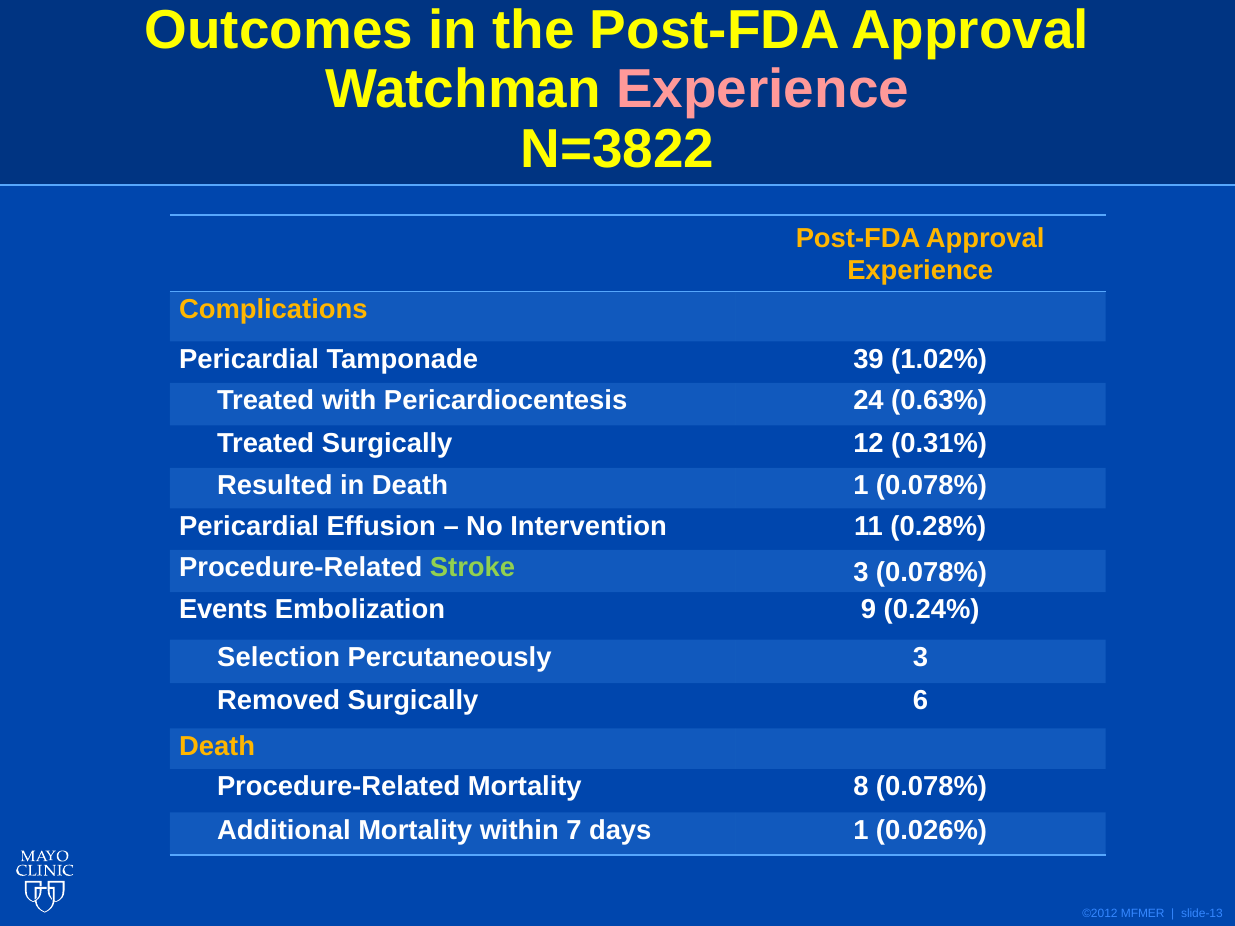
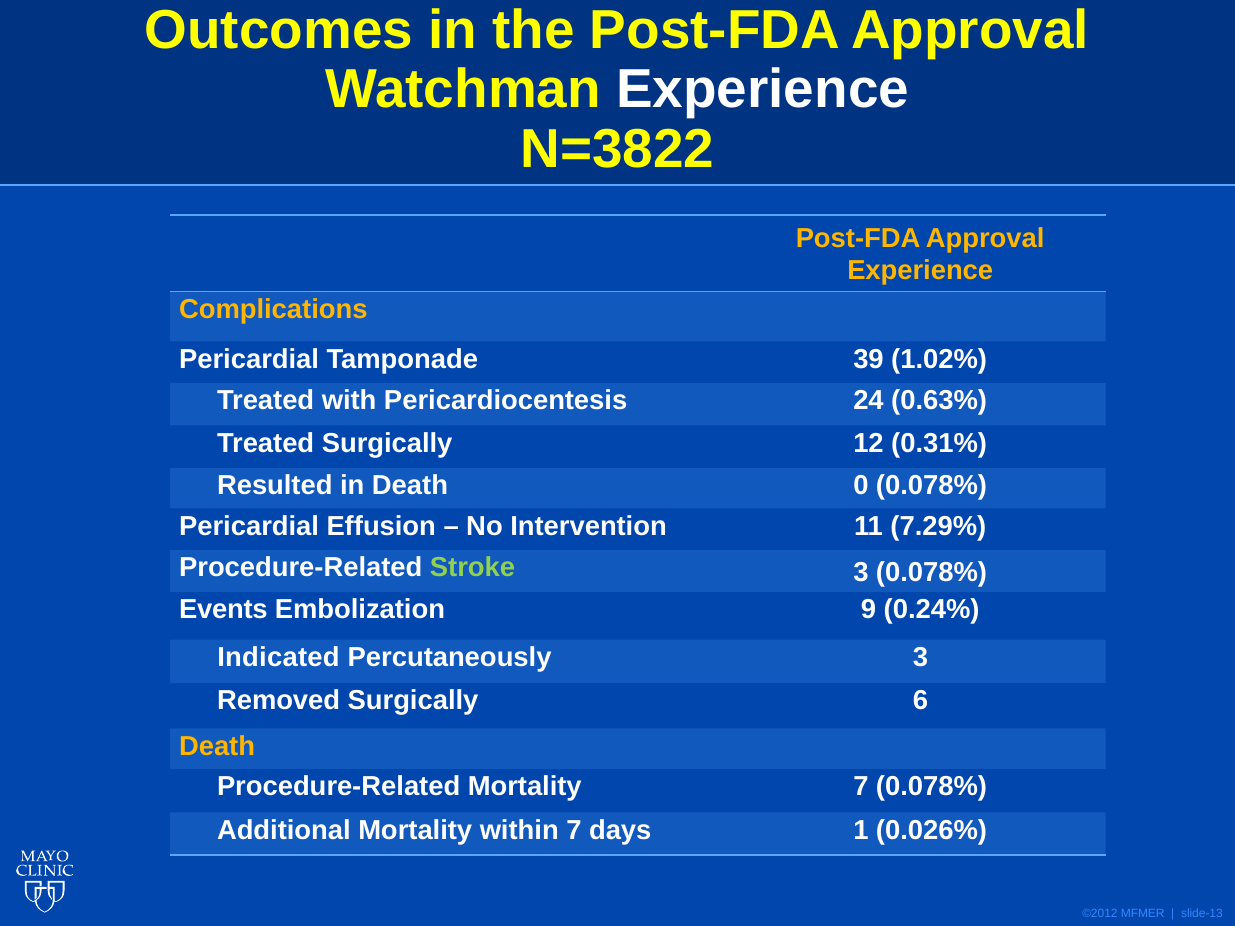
Experience at (763, 90) colour: pink -> white
Death 1: 1 -> 0
0.28%: 0.28% -> 7.29%
Selection: Selection -> Indicated
Mortality 8: 8 -> 7
